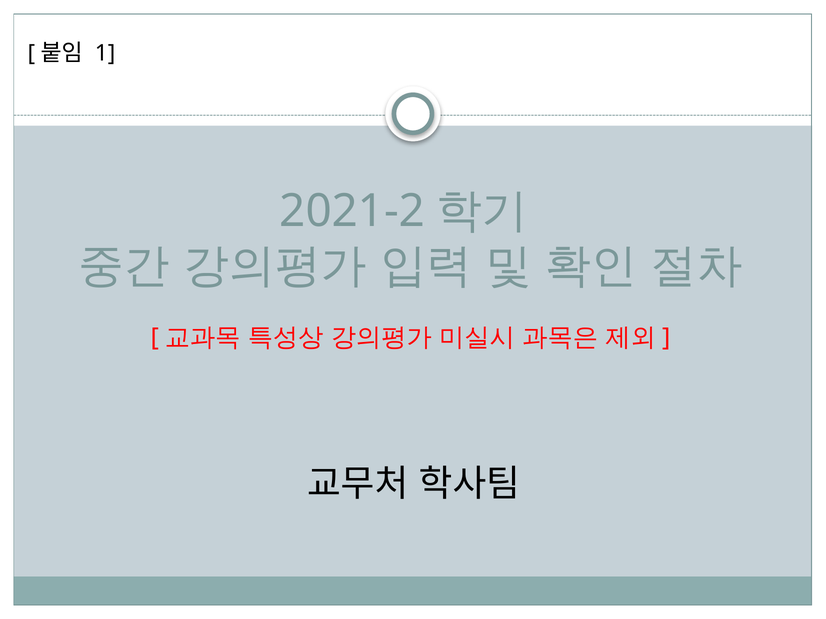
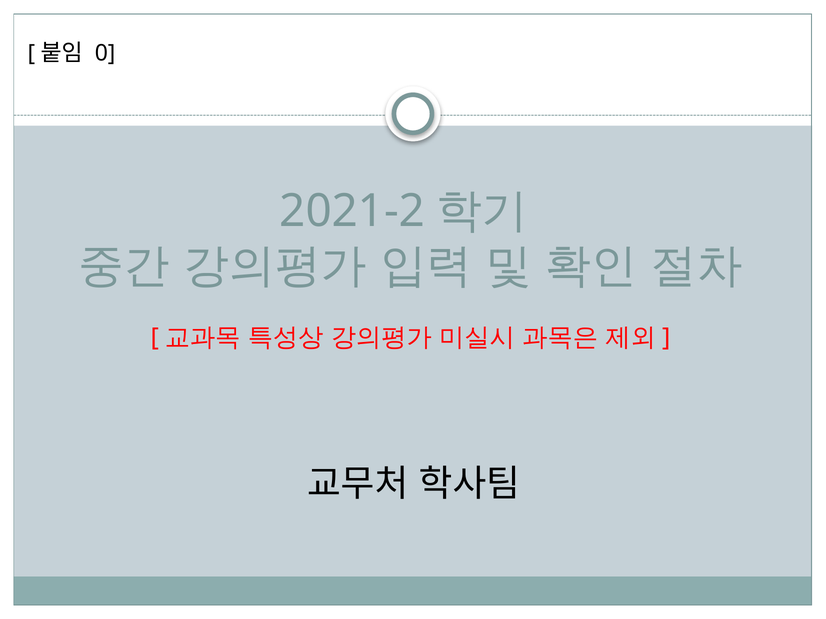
1: 1 -> 0
